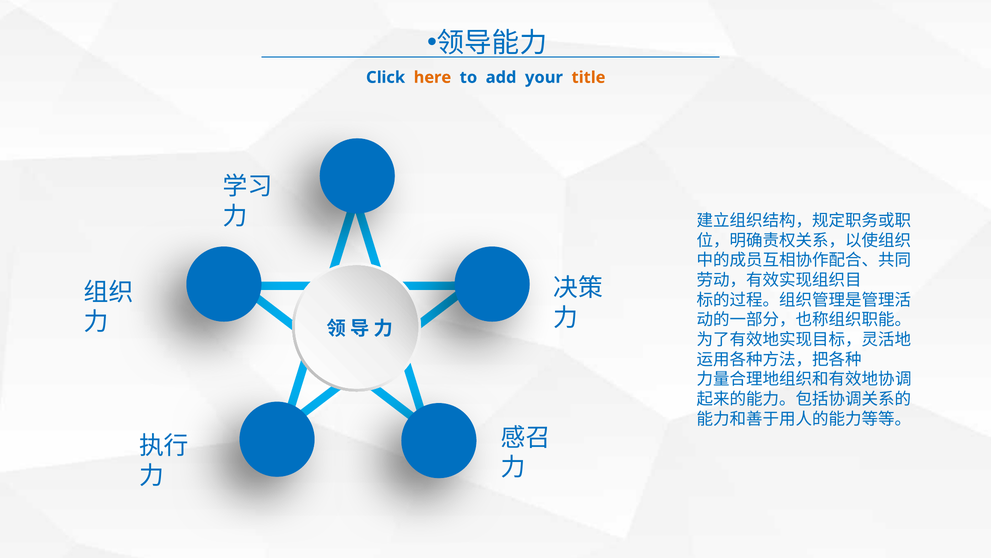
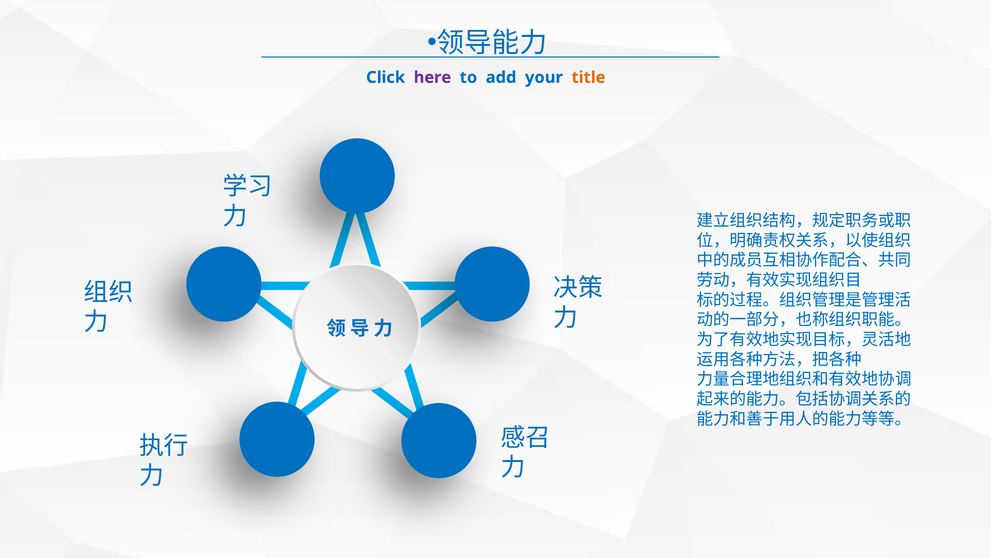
here colour: orange -> purple
